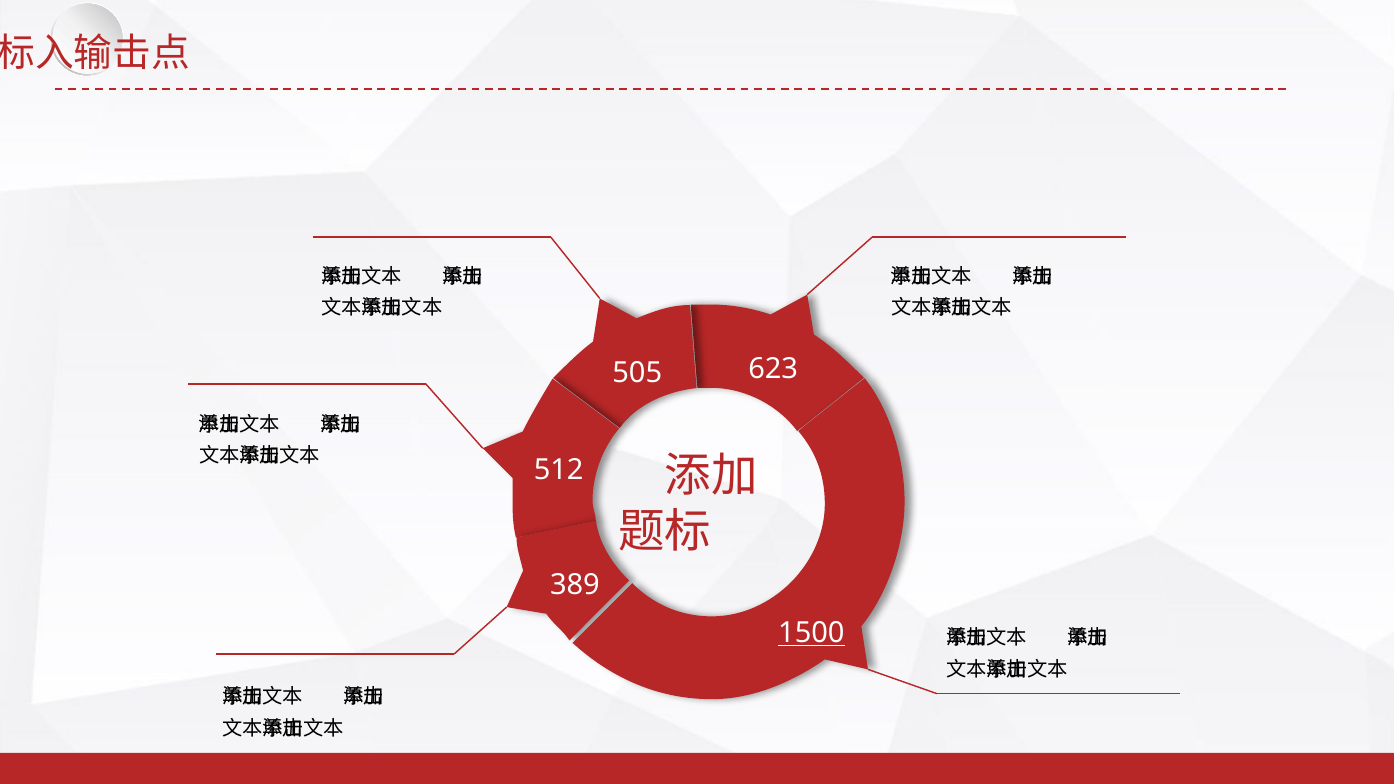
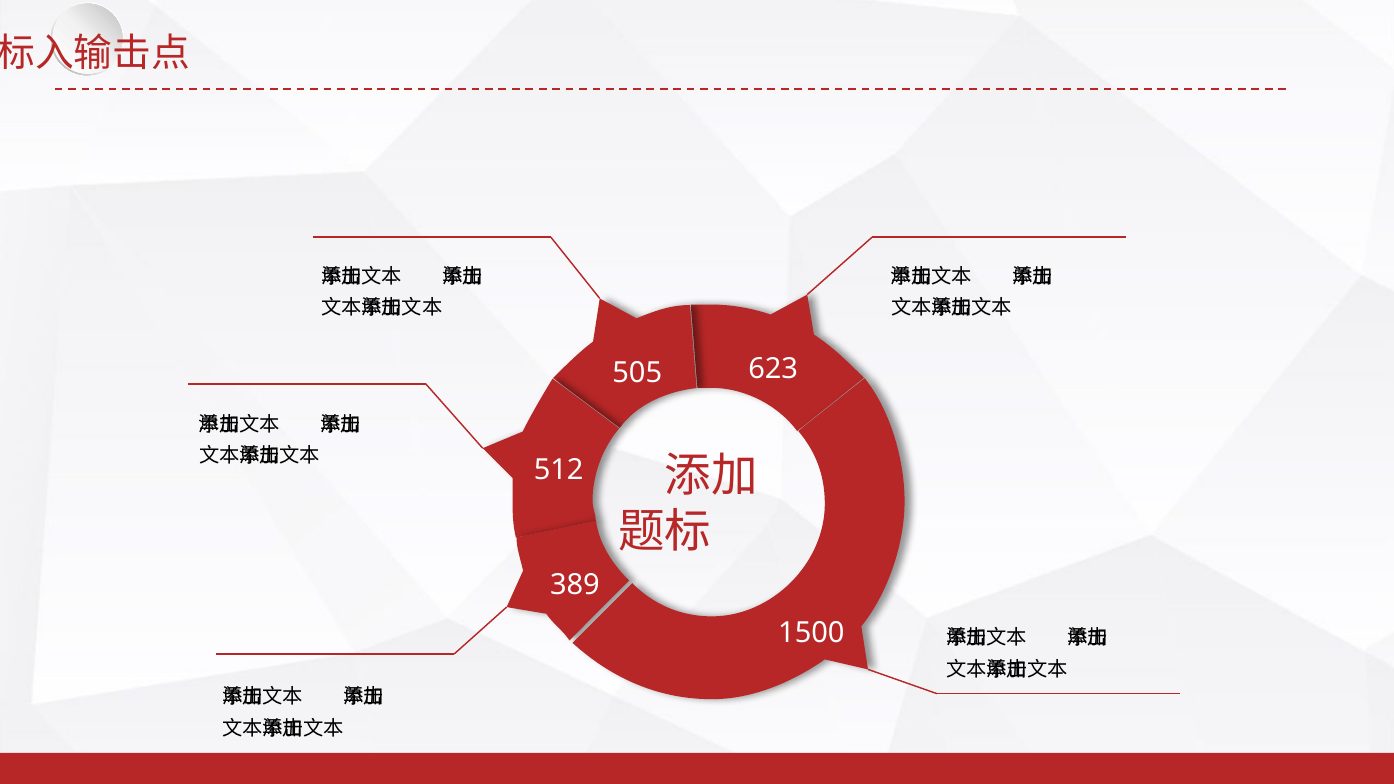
1500 underline: present -> none
